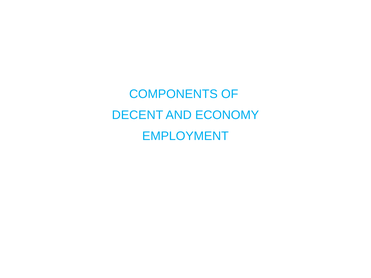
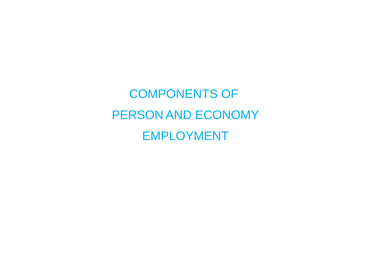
DECENT: DECENT -> PERSON
